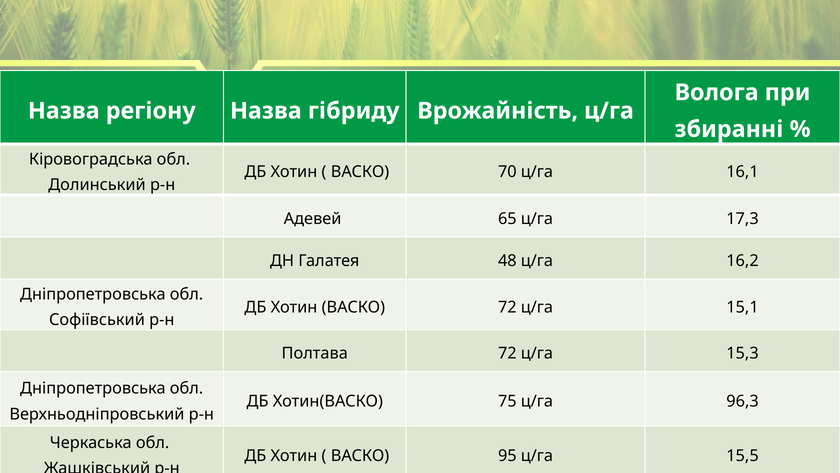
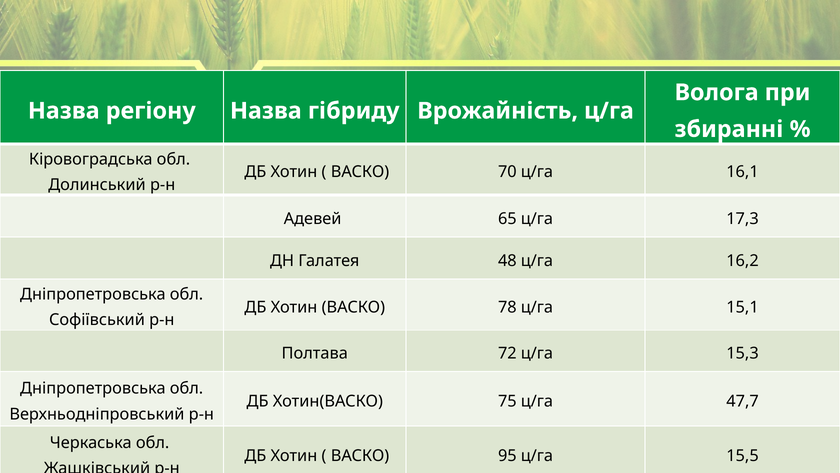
ВАСКО 72: 72 -> 78
96,3: 96,3 -> 47,7
